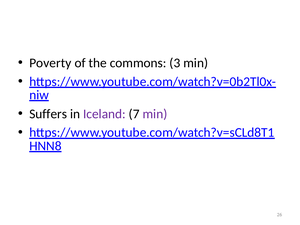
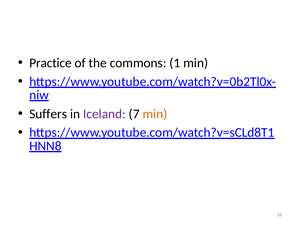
Poverty: Poverty -> Practice
3: 3 -> 1
min at (155, 114) colour: purple -> orange
